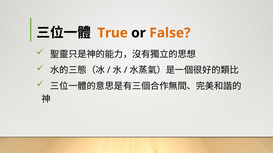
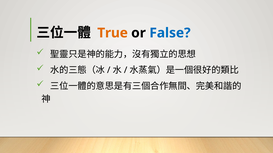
False colour: orange -> blue
